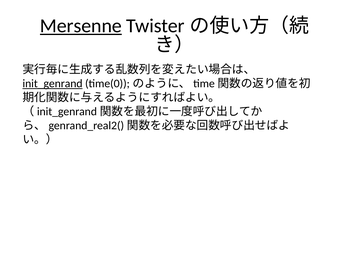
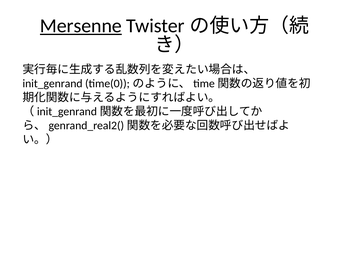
init_genrand underline: present -> none
